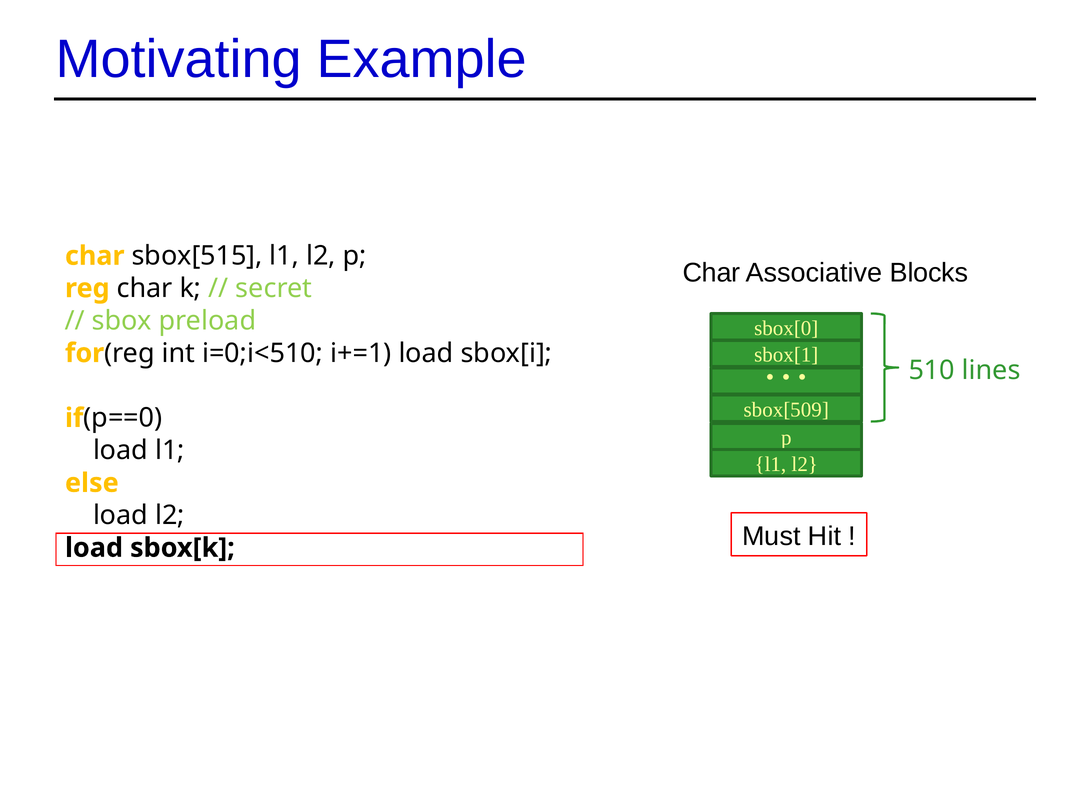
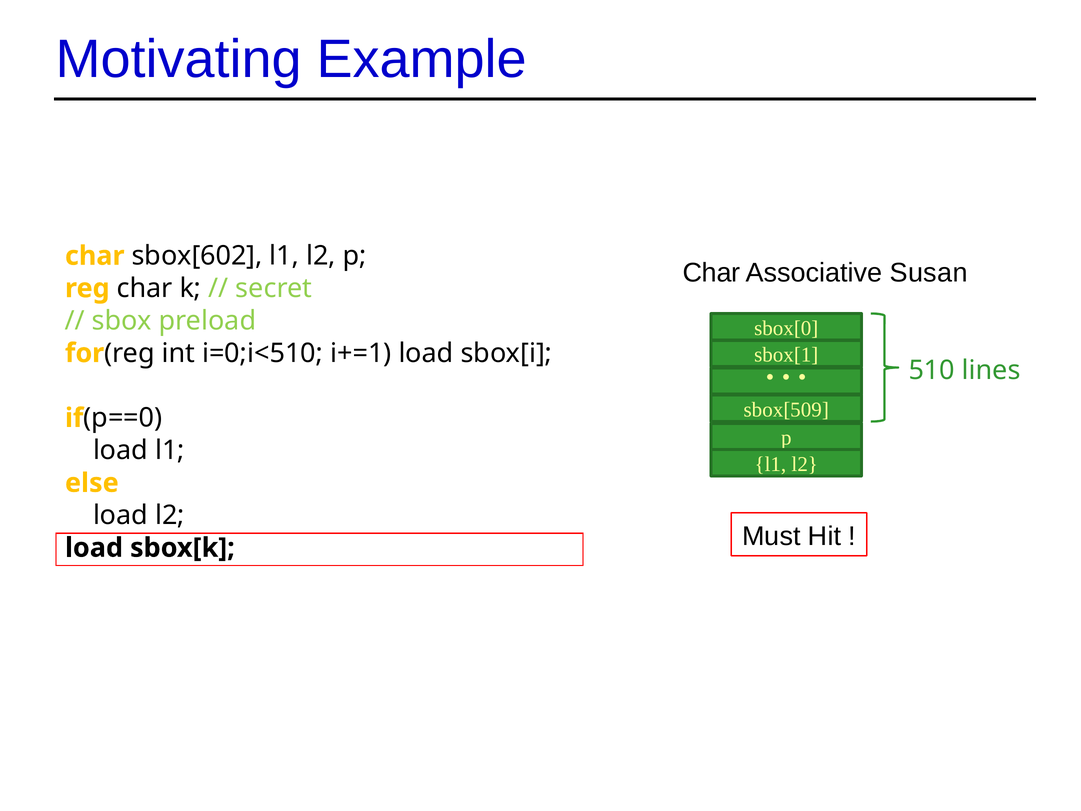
sbox[515: sbox[515 -> sbox[602
Blocks: Blocks -> Susan
